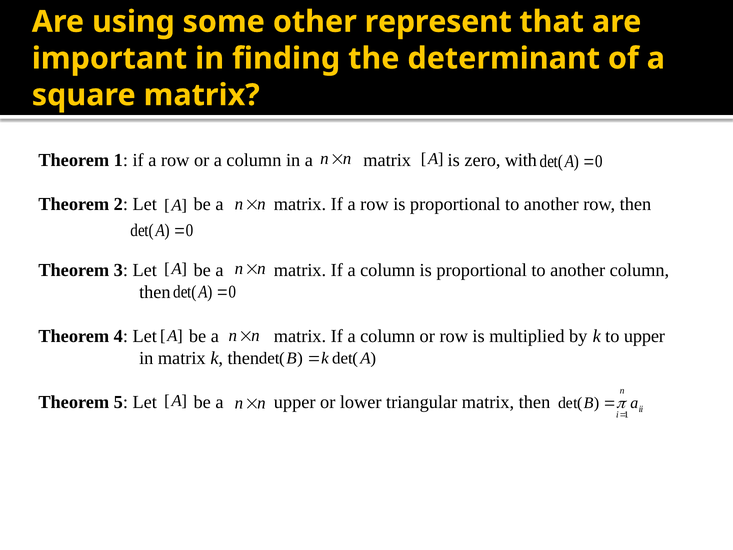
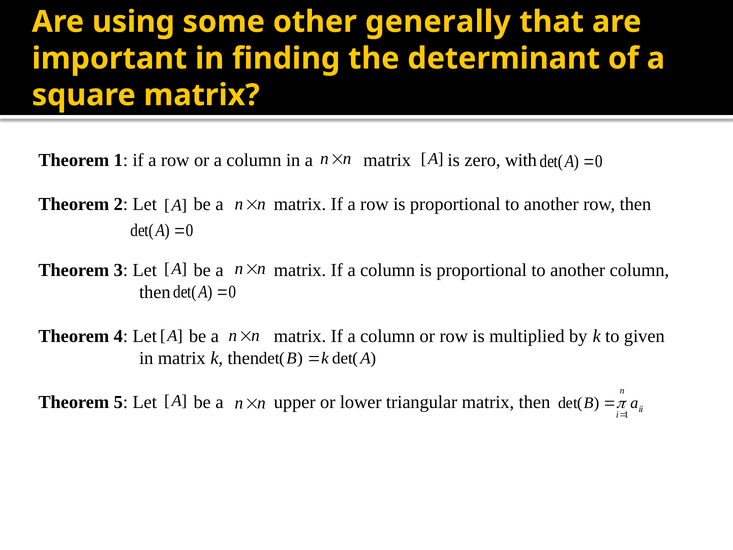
represent: represent -> generally
to upper: upper -> given
